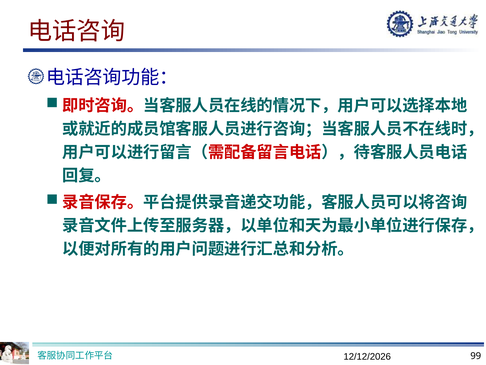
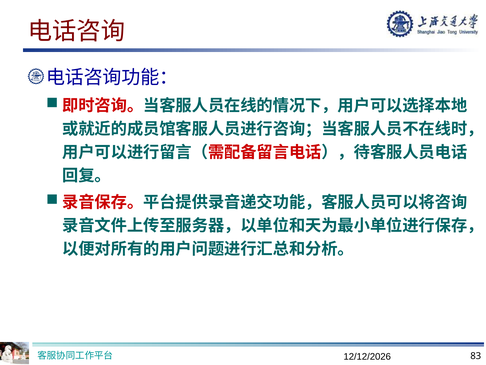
99: 99 -> 83
